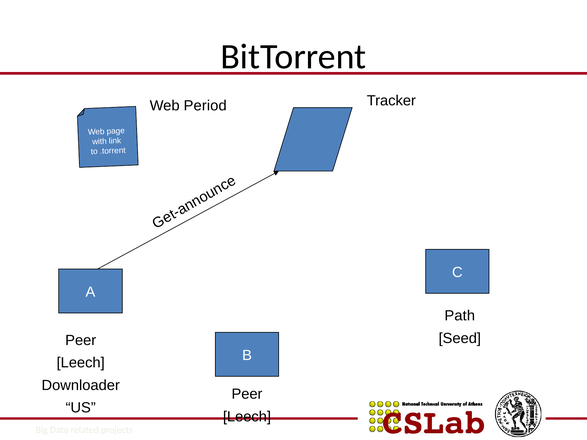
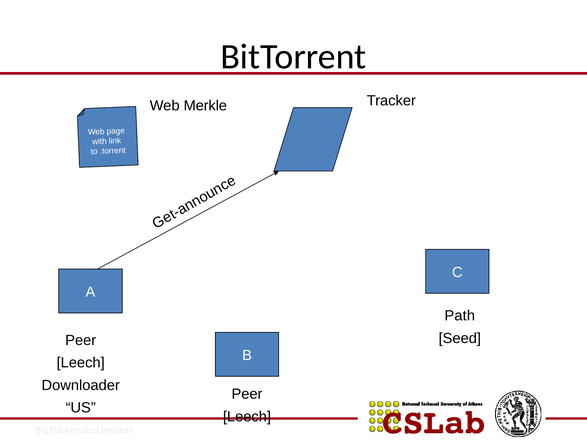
Period: Period -> Merkle
